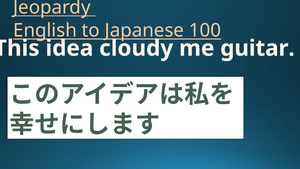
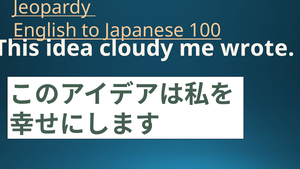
guitar: guitar -> wrote
